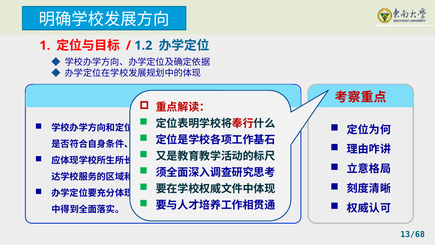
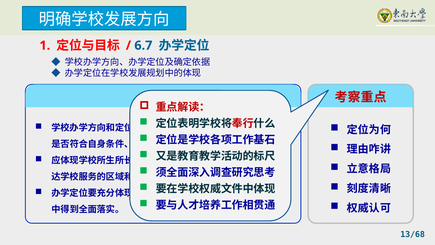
1.2: 1.2 -> 6.7
